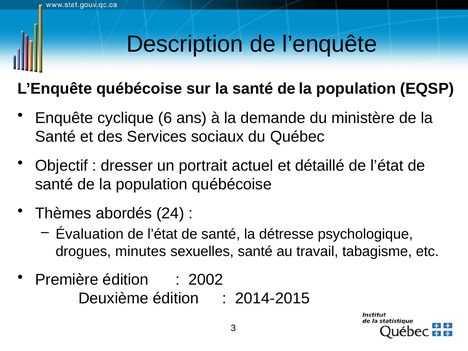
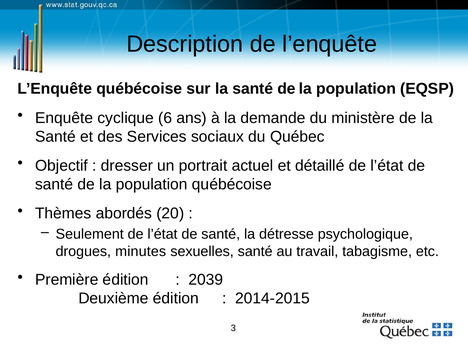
24: 24 -> 20
Évaluation: Évaluation -> Seulement
2002: 2002 -> 2039
